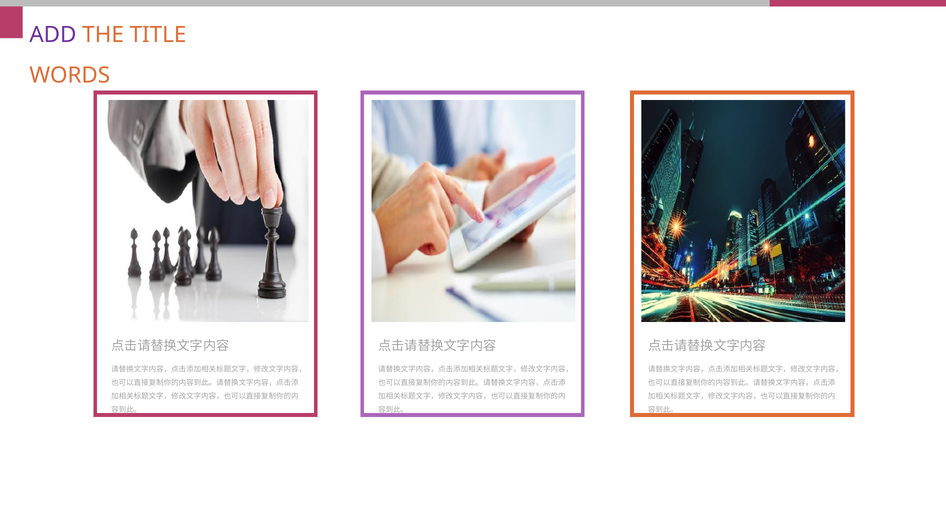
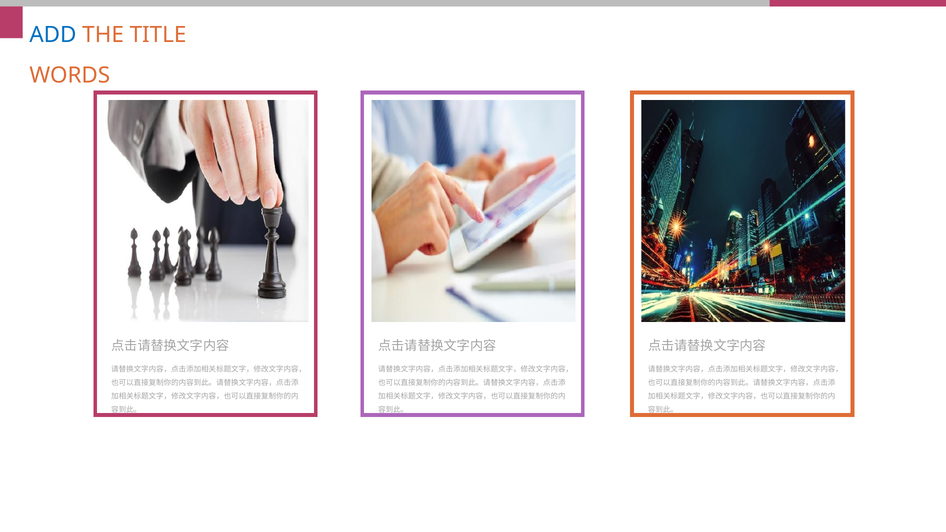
ADD at (53, 35) colour: purple -> blue
